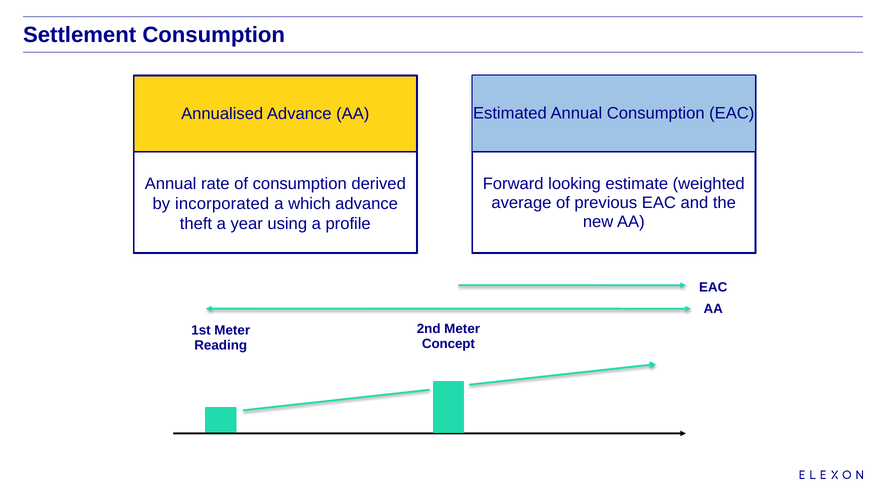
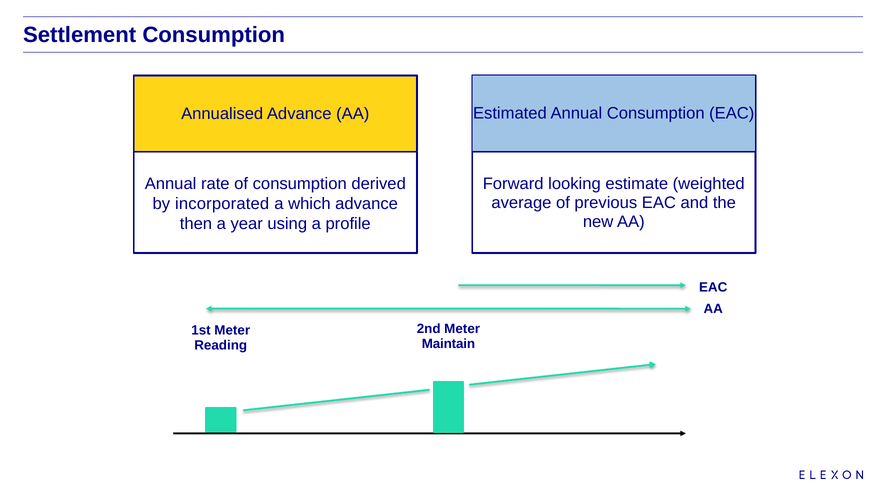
theft: theft -> then
Concept: Concept -> Maintain
